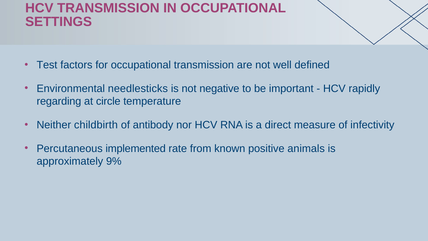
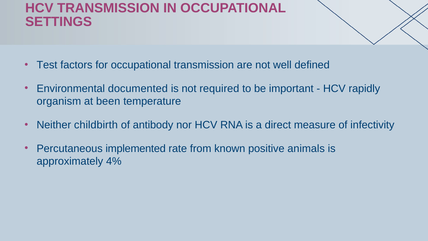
needlesticks: needlesticks -> documented
negative: negative -> required
regarding: regarding -> organism
circle: circle -> been
9%: 9% -> 4%
